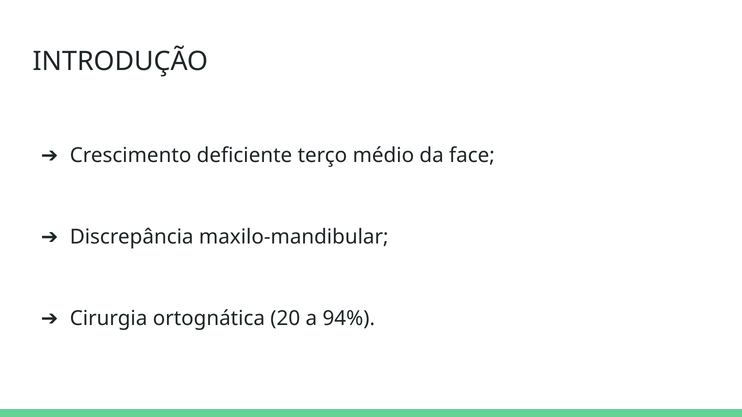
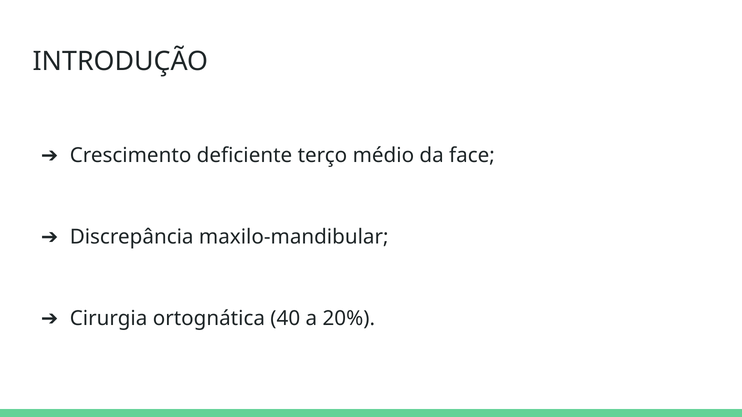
20: 20 -> 40
94%: 94% -> 20%
